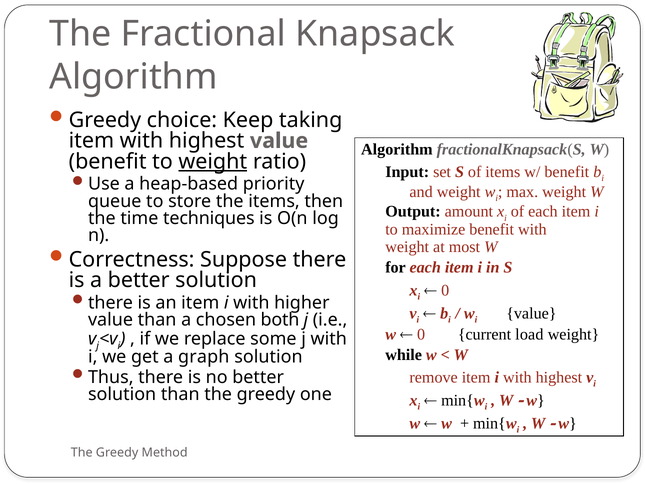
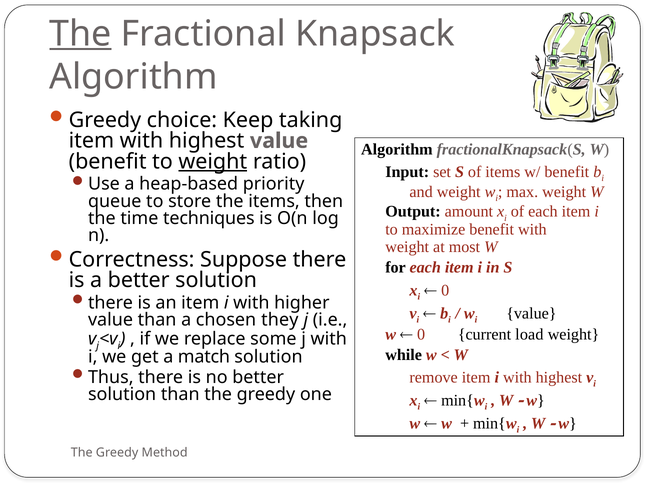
The at (80, 34) underline: none -> present
both: both -> they
graph: graph -> match
